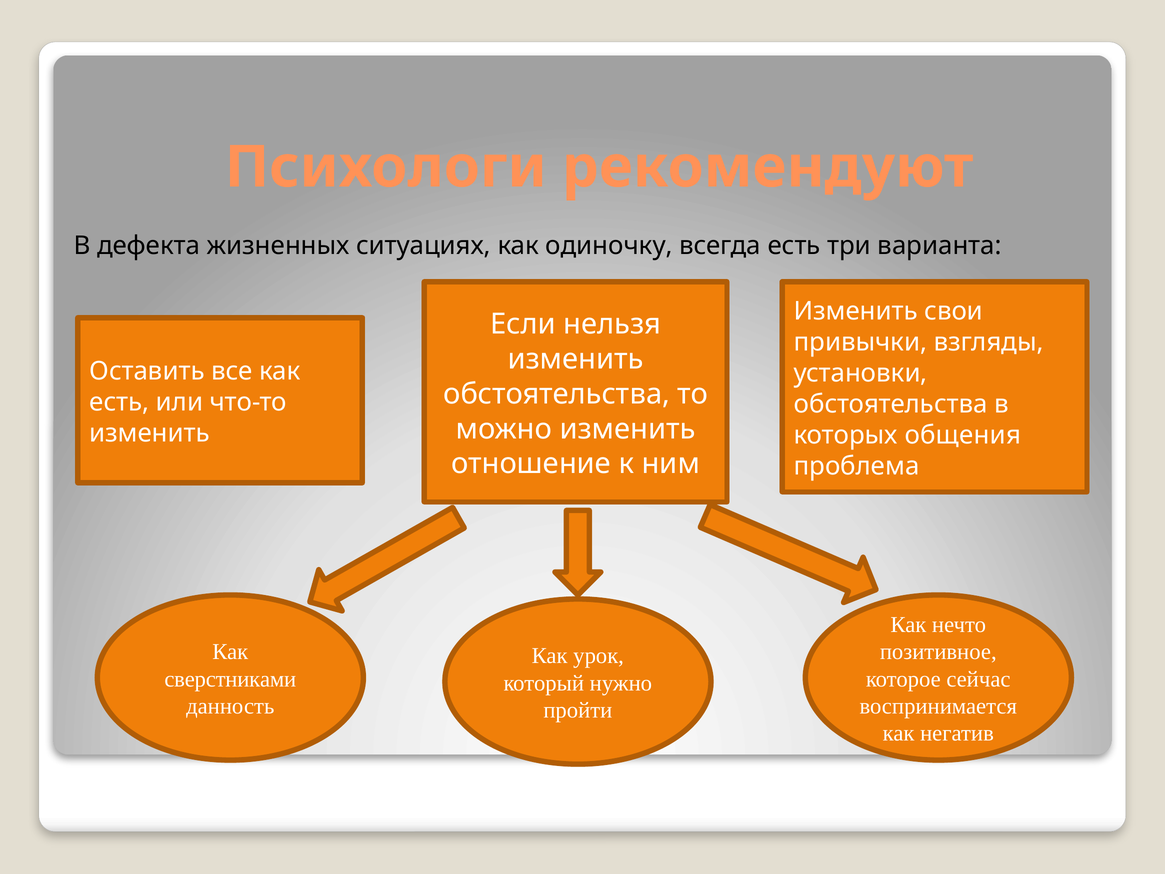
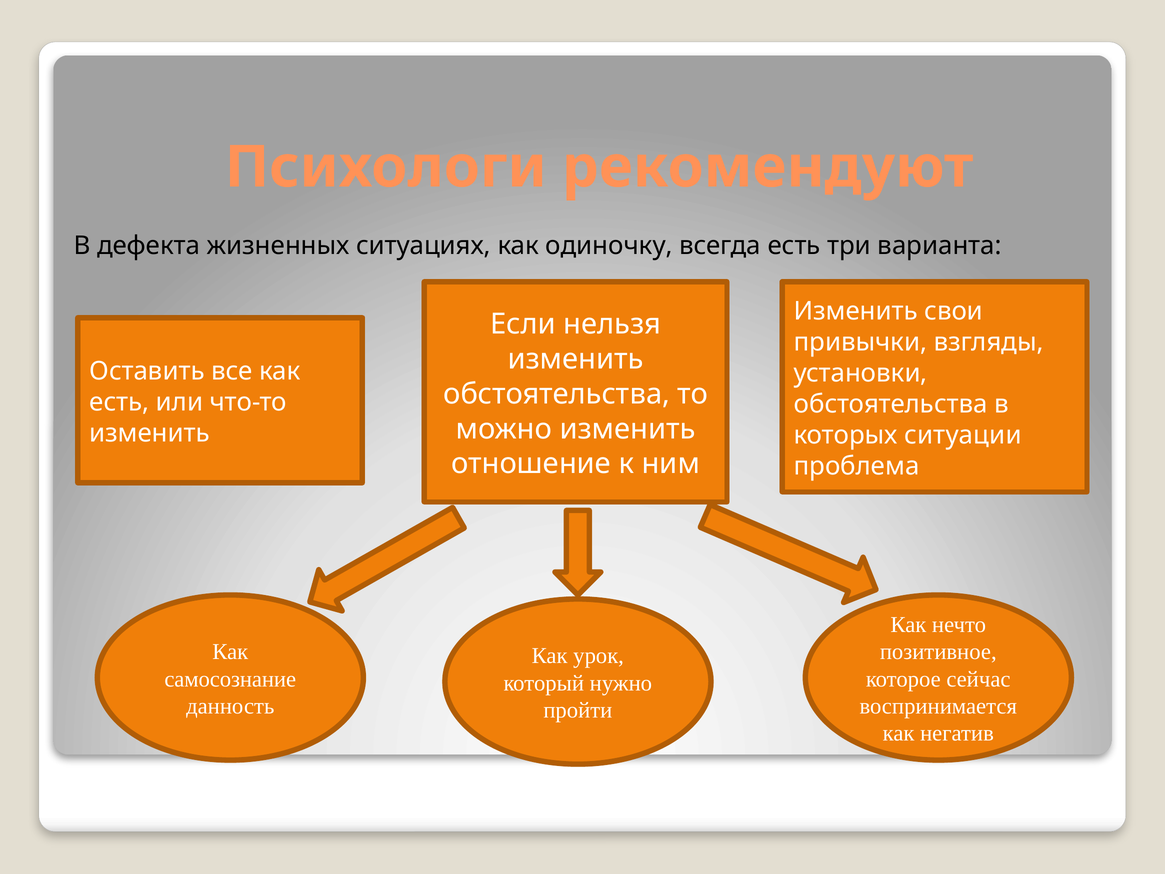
общения: общения -> ситуации
сверстниками: сверстниками -> самосознание
